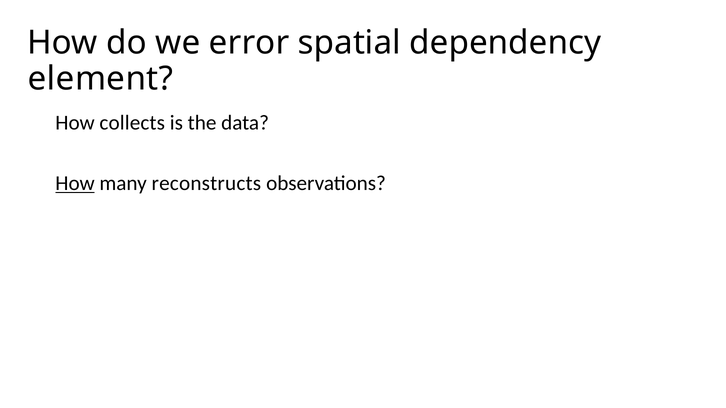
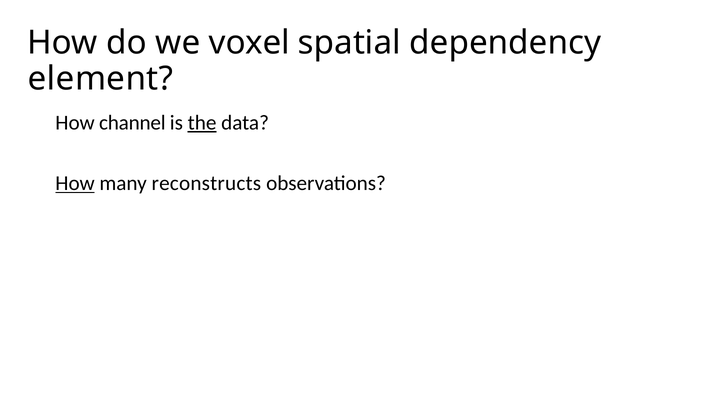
error: error -> voxel
collects: collects -> channel
the underline: none -> present
